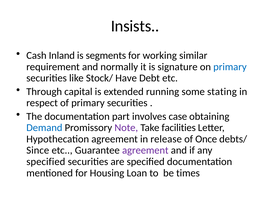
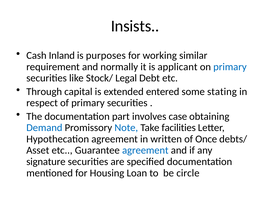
segments: segments -> purposes
signature: signature -> applicant
Have: Have -> Legal
running: running -> entered
Note colour: purple -> blue
release: release -> written
Since: Since -> Asset
agreement at (145, 151) colour: purple -> blue
specified at (46, 162): specified -> signature
times: times -> circle
